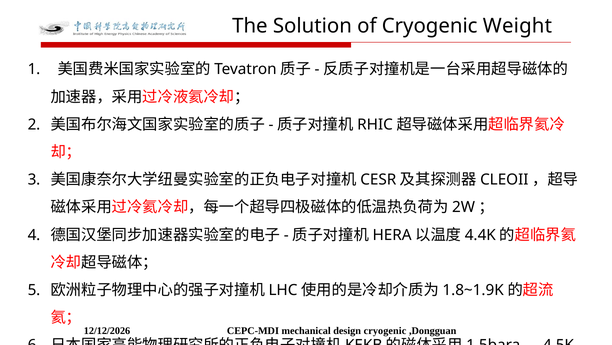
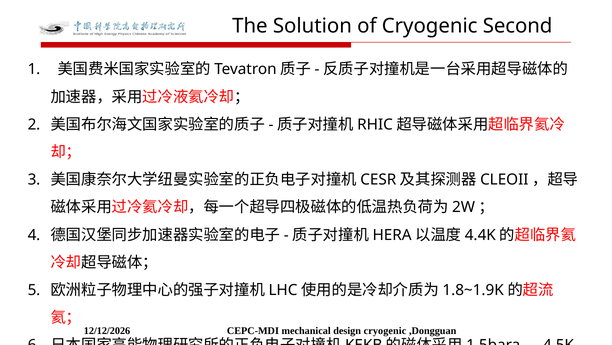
Weight: Weight -> Second
